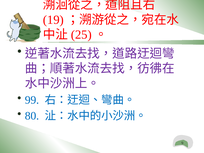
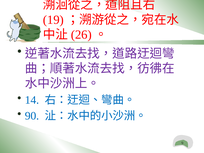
25: 25 -> 26
99: 99 -> 14
80: 80 -> 90
